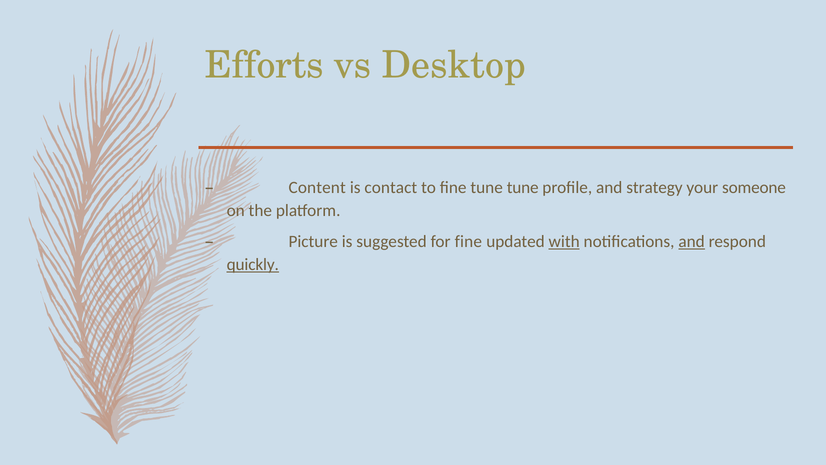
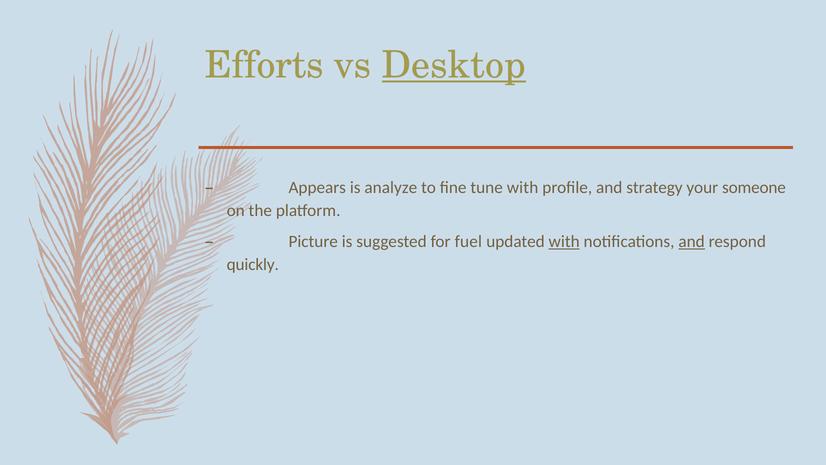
Desktop underline: none -> present
Content: Content -> Appears
contact: contact -> analyze
tune tune: tune -> with
for fine: fine -> fuel
quickly underline: present -> none
